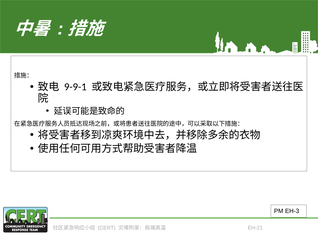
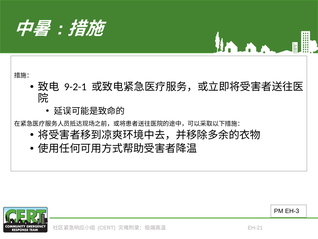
9-9-1: 9-9-1 -> 9-2-1
